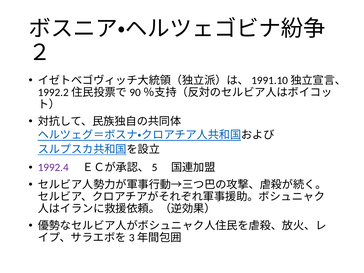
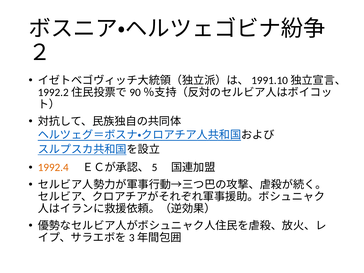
1992.4 colour: purple -> orange
